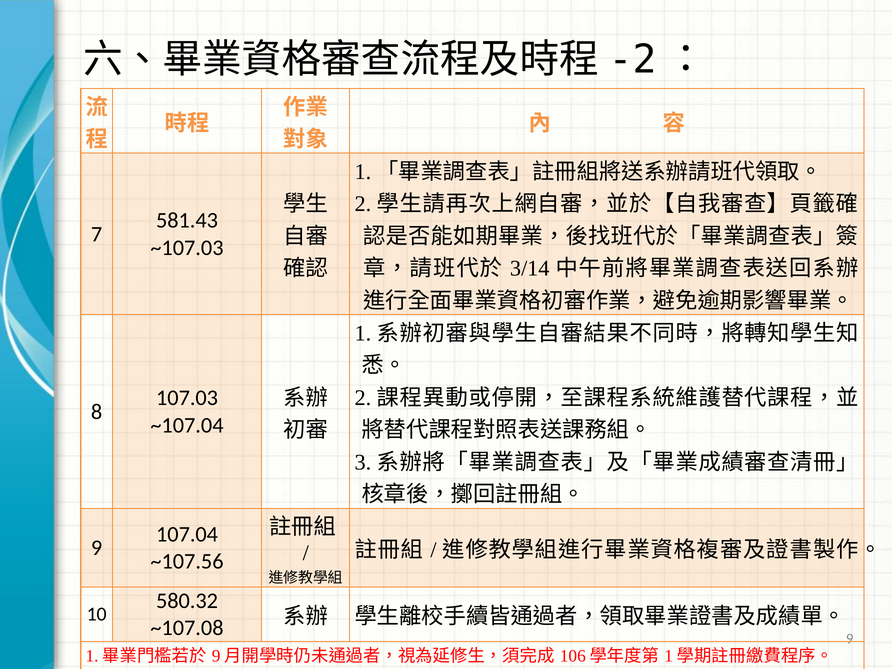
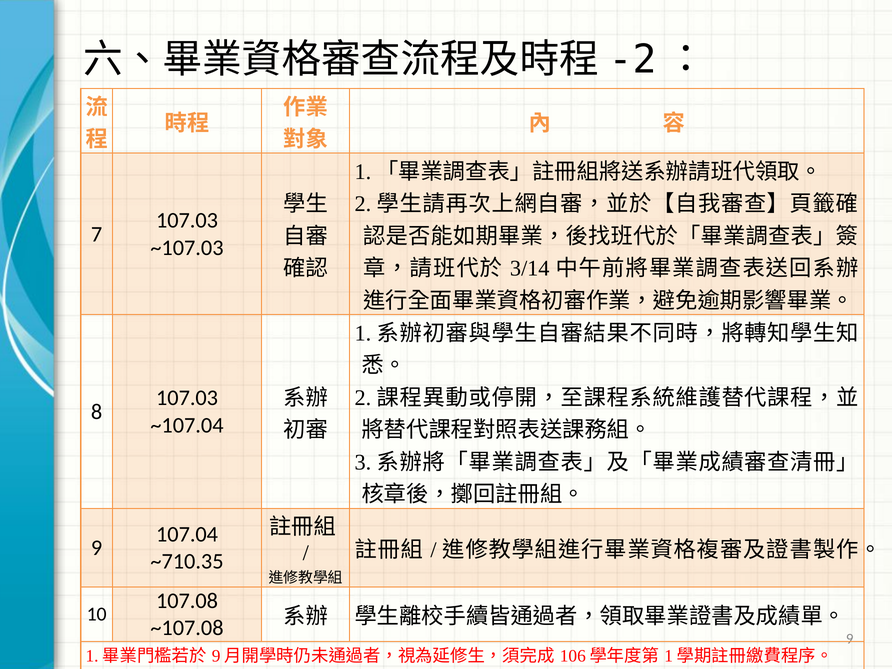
581.43 at (187, 221): 581.43 -> 107.03
~107.56: ~107.56 -> ~710.35
580.32: 580.32 -> 107.08
